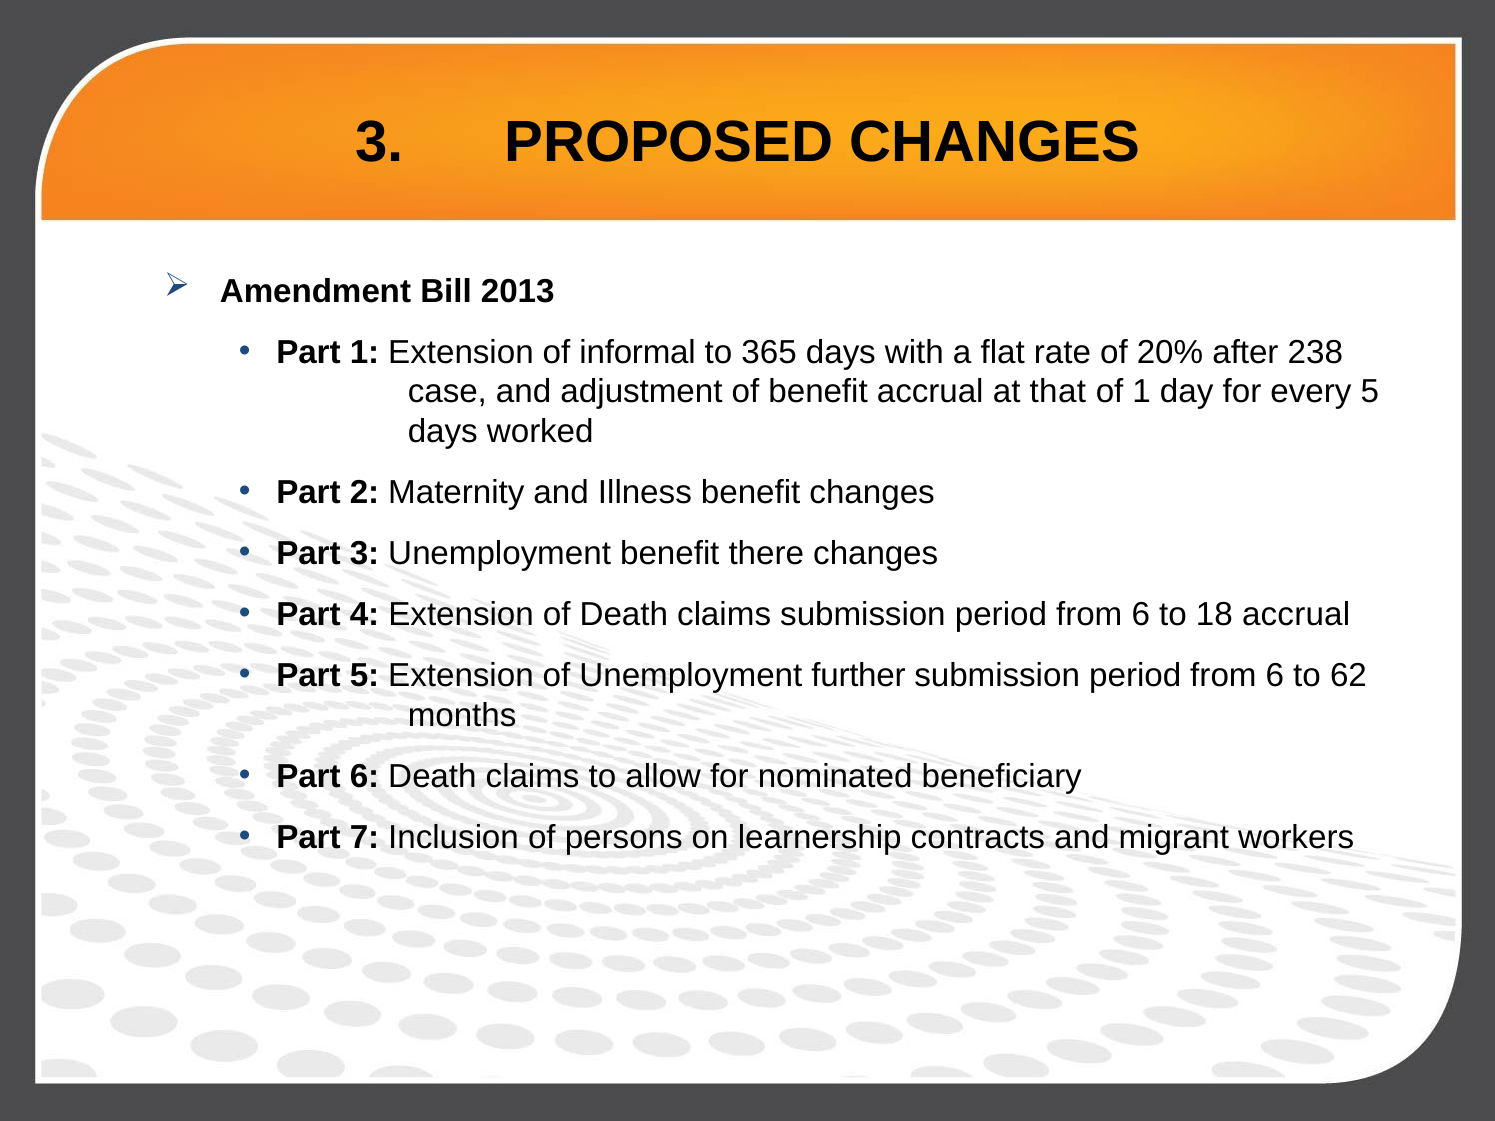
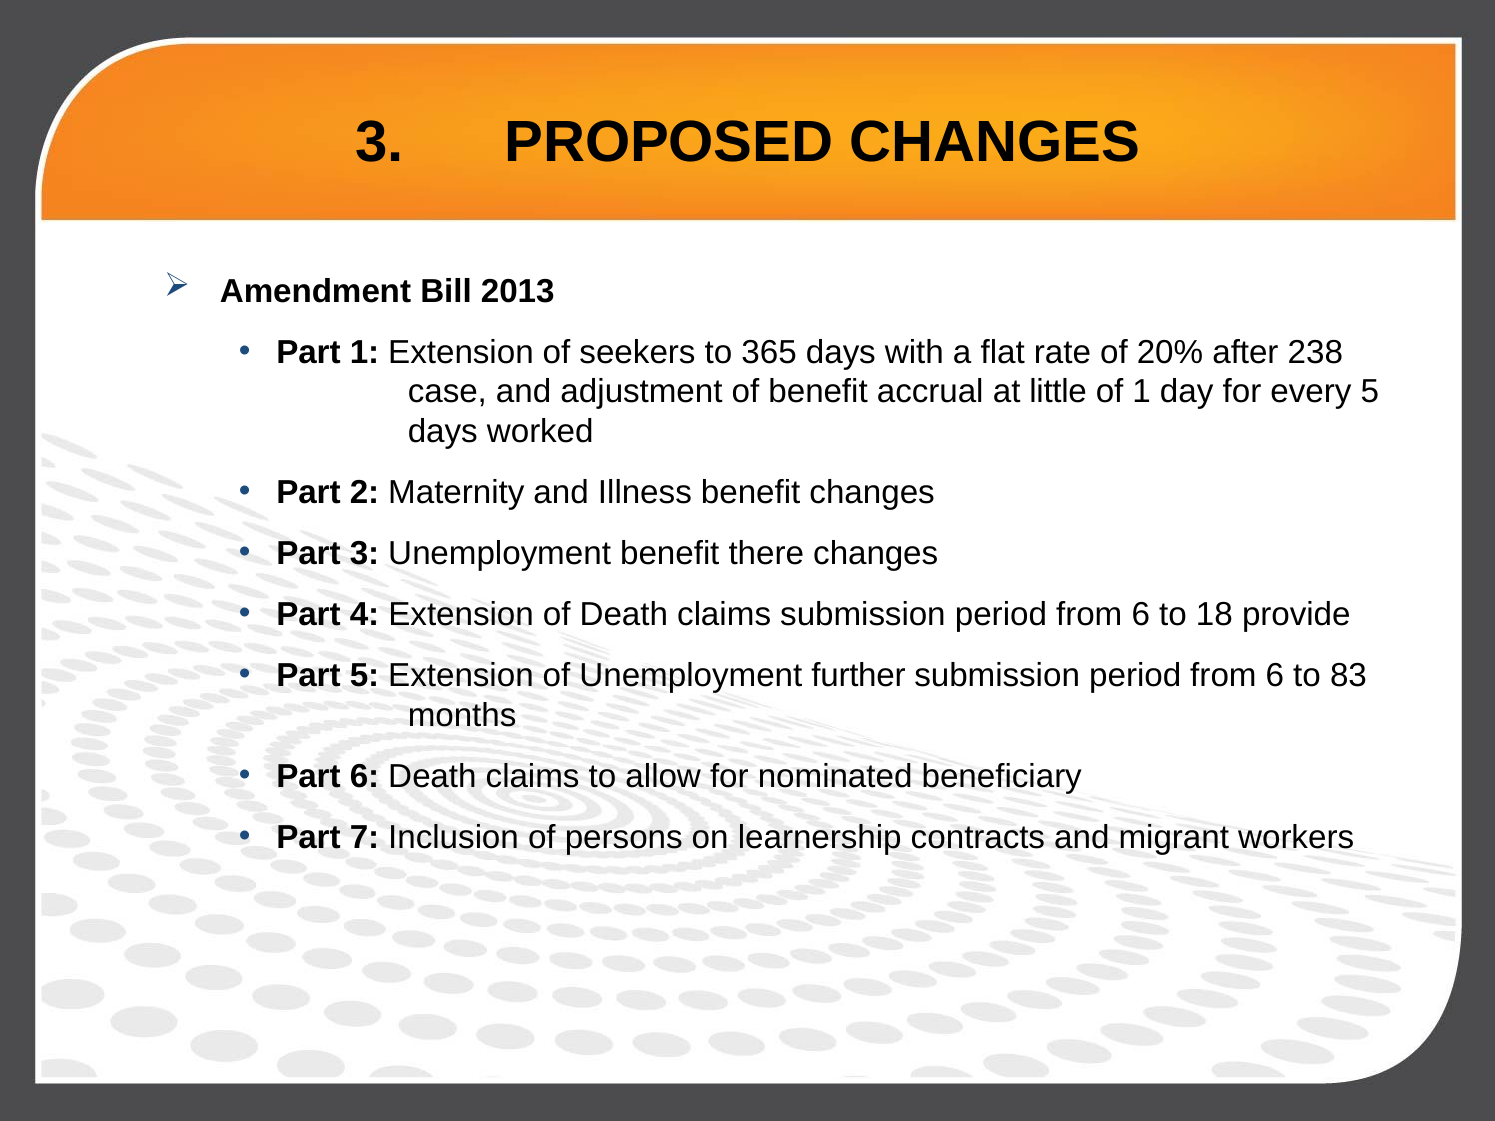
informal: informal -> seekers
that: that -> little
18 accrual: accrual -> provide
62: 62 -> 83
